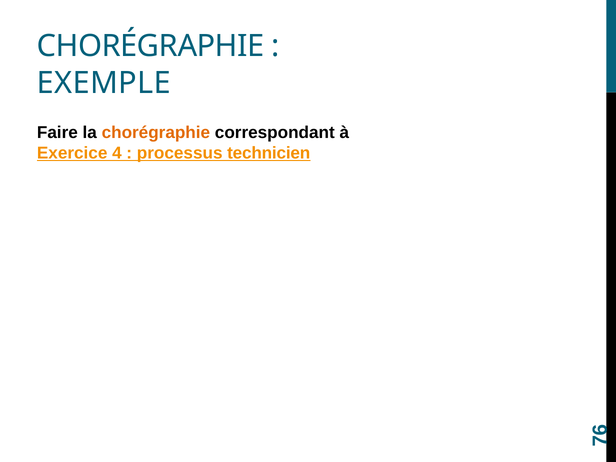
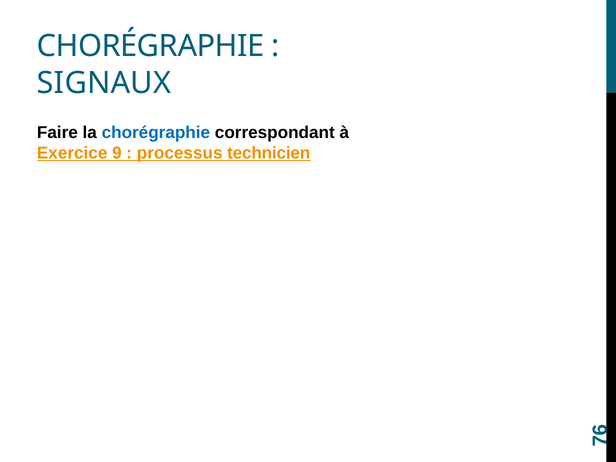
EXEMPLE: EXEMPLE -> SIGNAUX
chorégraphie at (156, 133) colour: orange -> blue
4: 4 -> 9
